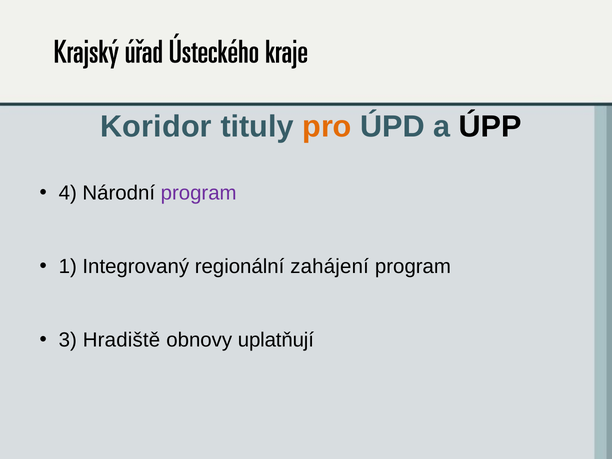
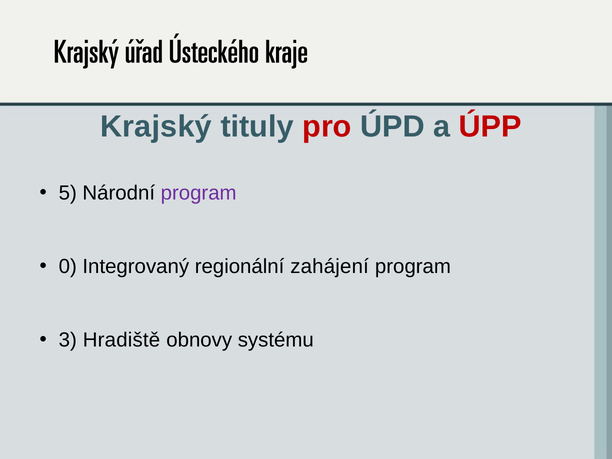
Koridor: Koridor -> Krajský
pro colour: orange -> red
ÚPP colour: black -> red
4: 4 -> 5
1: 1 -> 0
uplatňují: uplatňují -> systému
